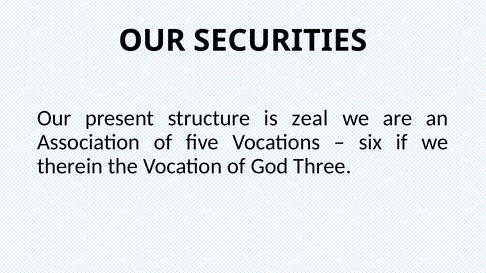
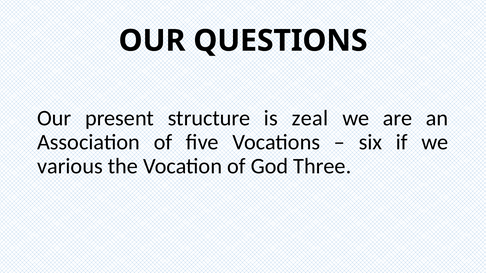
SECURITIES: SECURITIES -> QUESTIONS
therein: therein -> various
